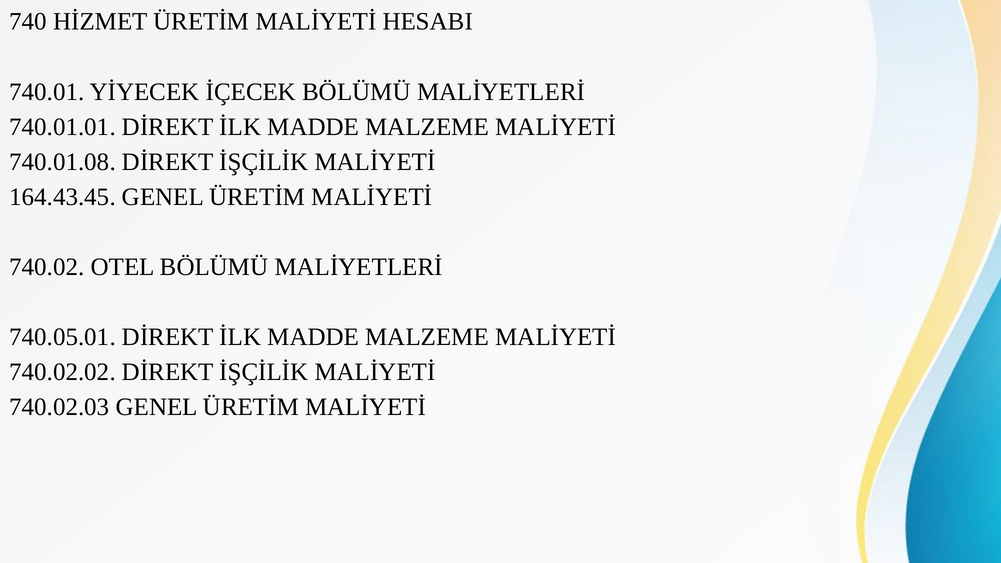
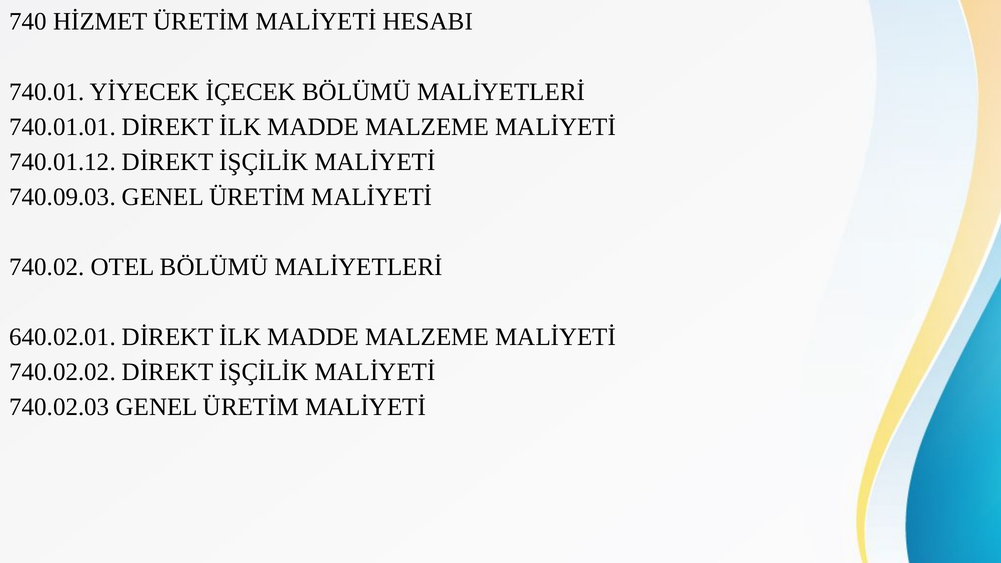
740.01.08: 740.01.08 -> 740.01.12
164.43.45: 164.43.45 -> 740.09.03
740.05.01: 740.05.01 -> 640.02.01
